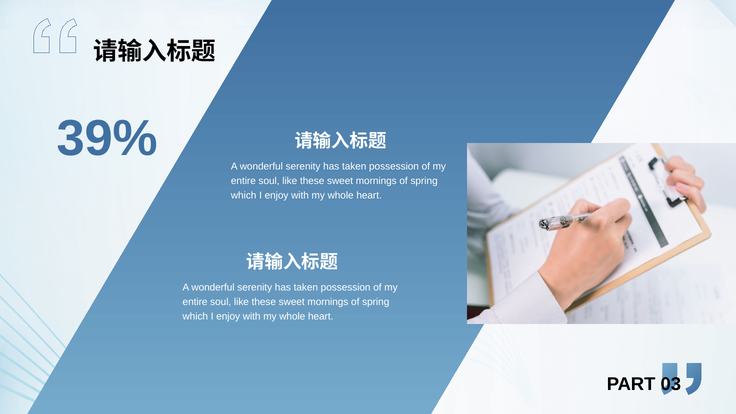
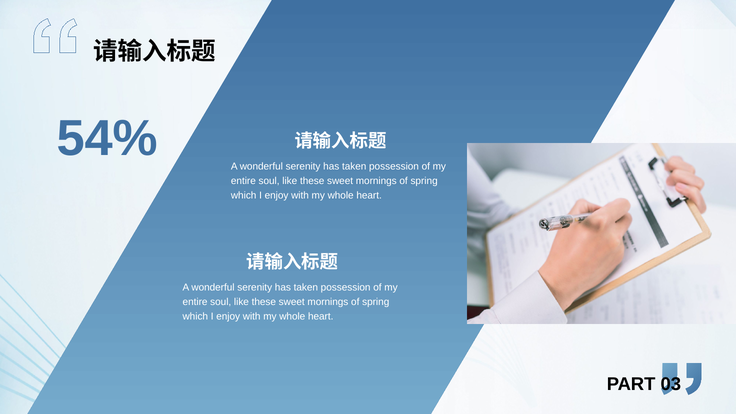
39%: 39% -> 54%
